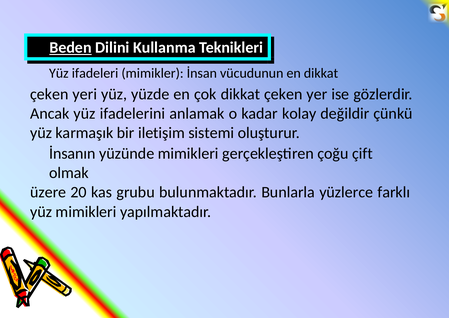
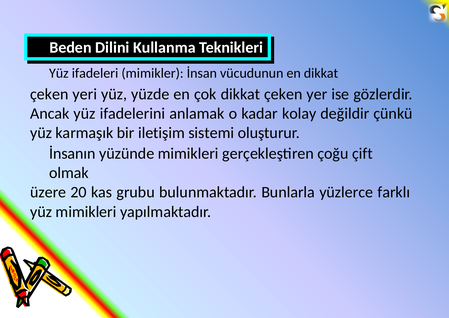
Beden underline: present -> none
